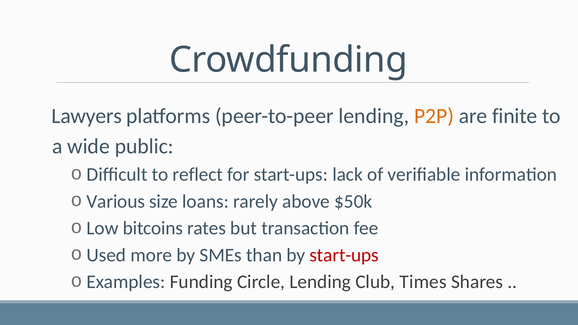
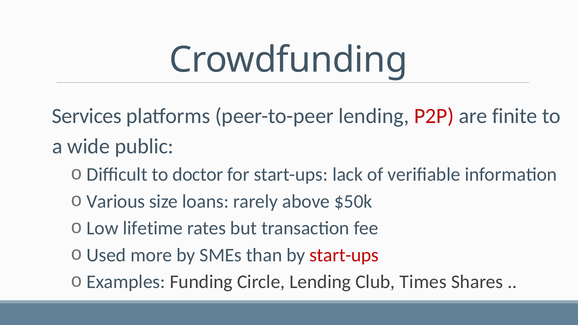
Lawyers: Lawyers -> Services
P2P colour: orange -> red
reflect: reflect -> doctor
bitcoins: bitcoins -> lifetime
